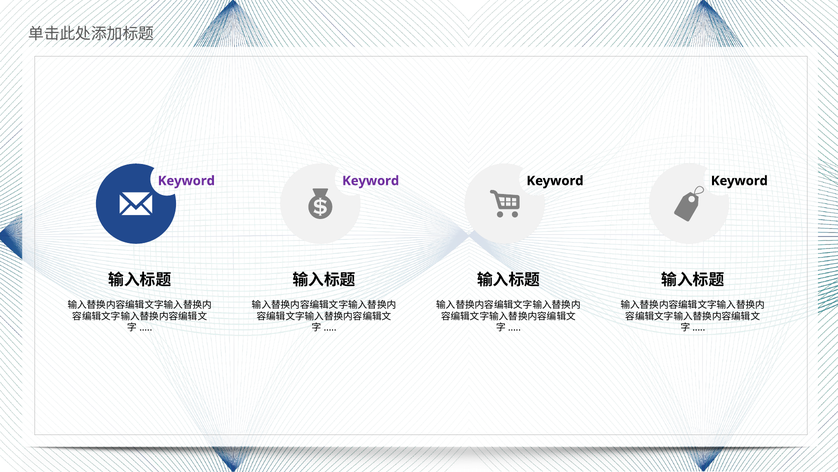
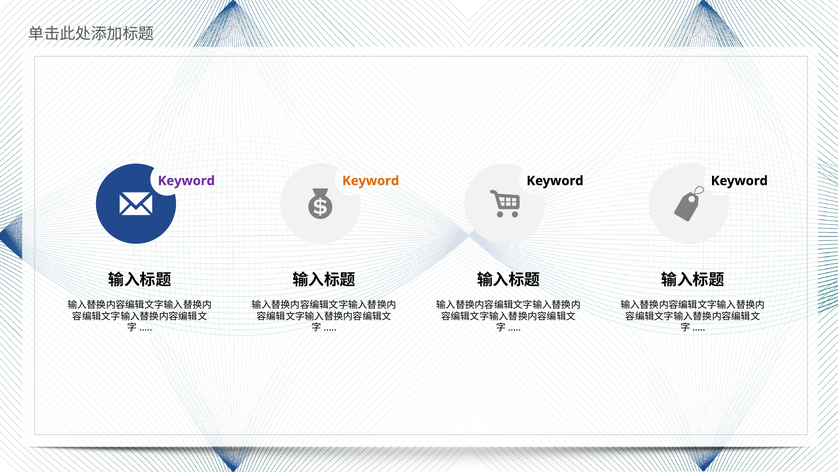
Keyword at (371, 181) colour: purple -> orange
